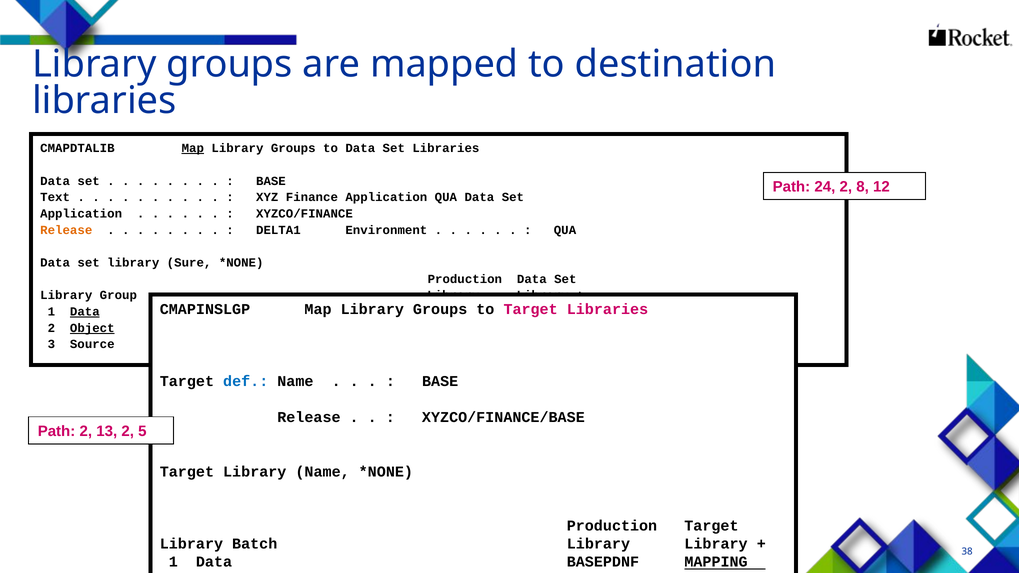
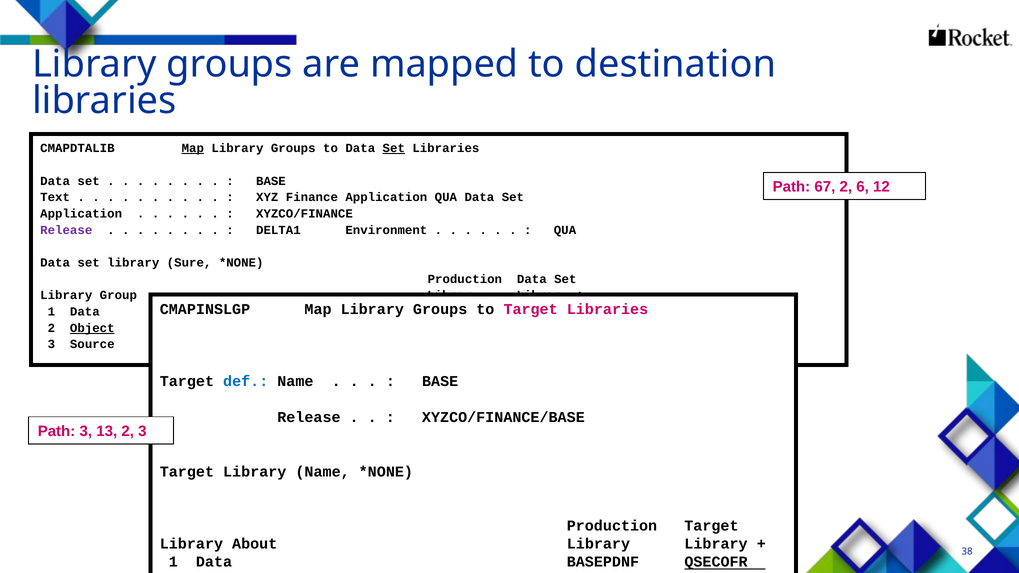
Set at (394, 148) underline: none -> present
24: 24 -> 67
8: 8 -> 6
Release at (66, 230) colour: orange -> purple
Data at (85, 312) underline: present -> none
Path 2: 2 -> 3
2 5: 5 -> 3
Batch: Batch -> About
MAPPING: MAPPING -> QSECOFR
